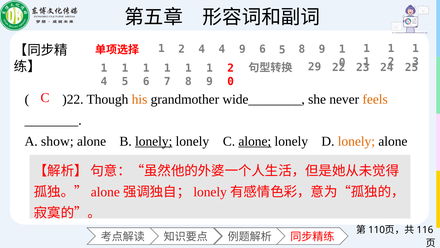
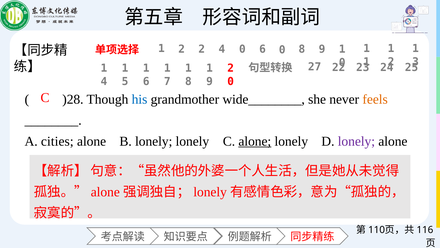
2 4: 4 -> 2
4 9: 9 -> 0
6 5: 5 -> 0
29: 29 -> 27
)22: )22 -> )28
his colour: orange -> blue
show: show -> cities
lonely at (154, 141) underline: present -> none
lonely at (356, 141) colour: orange -> purple
